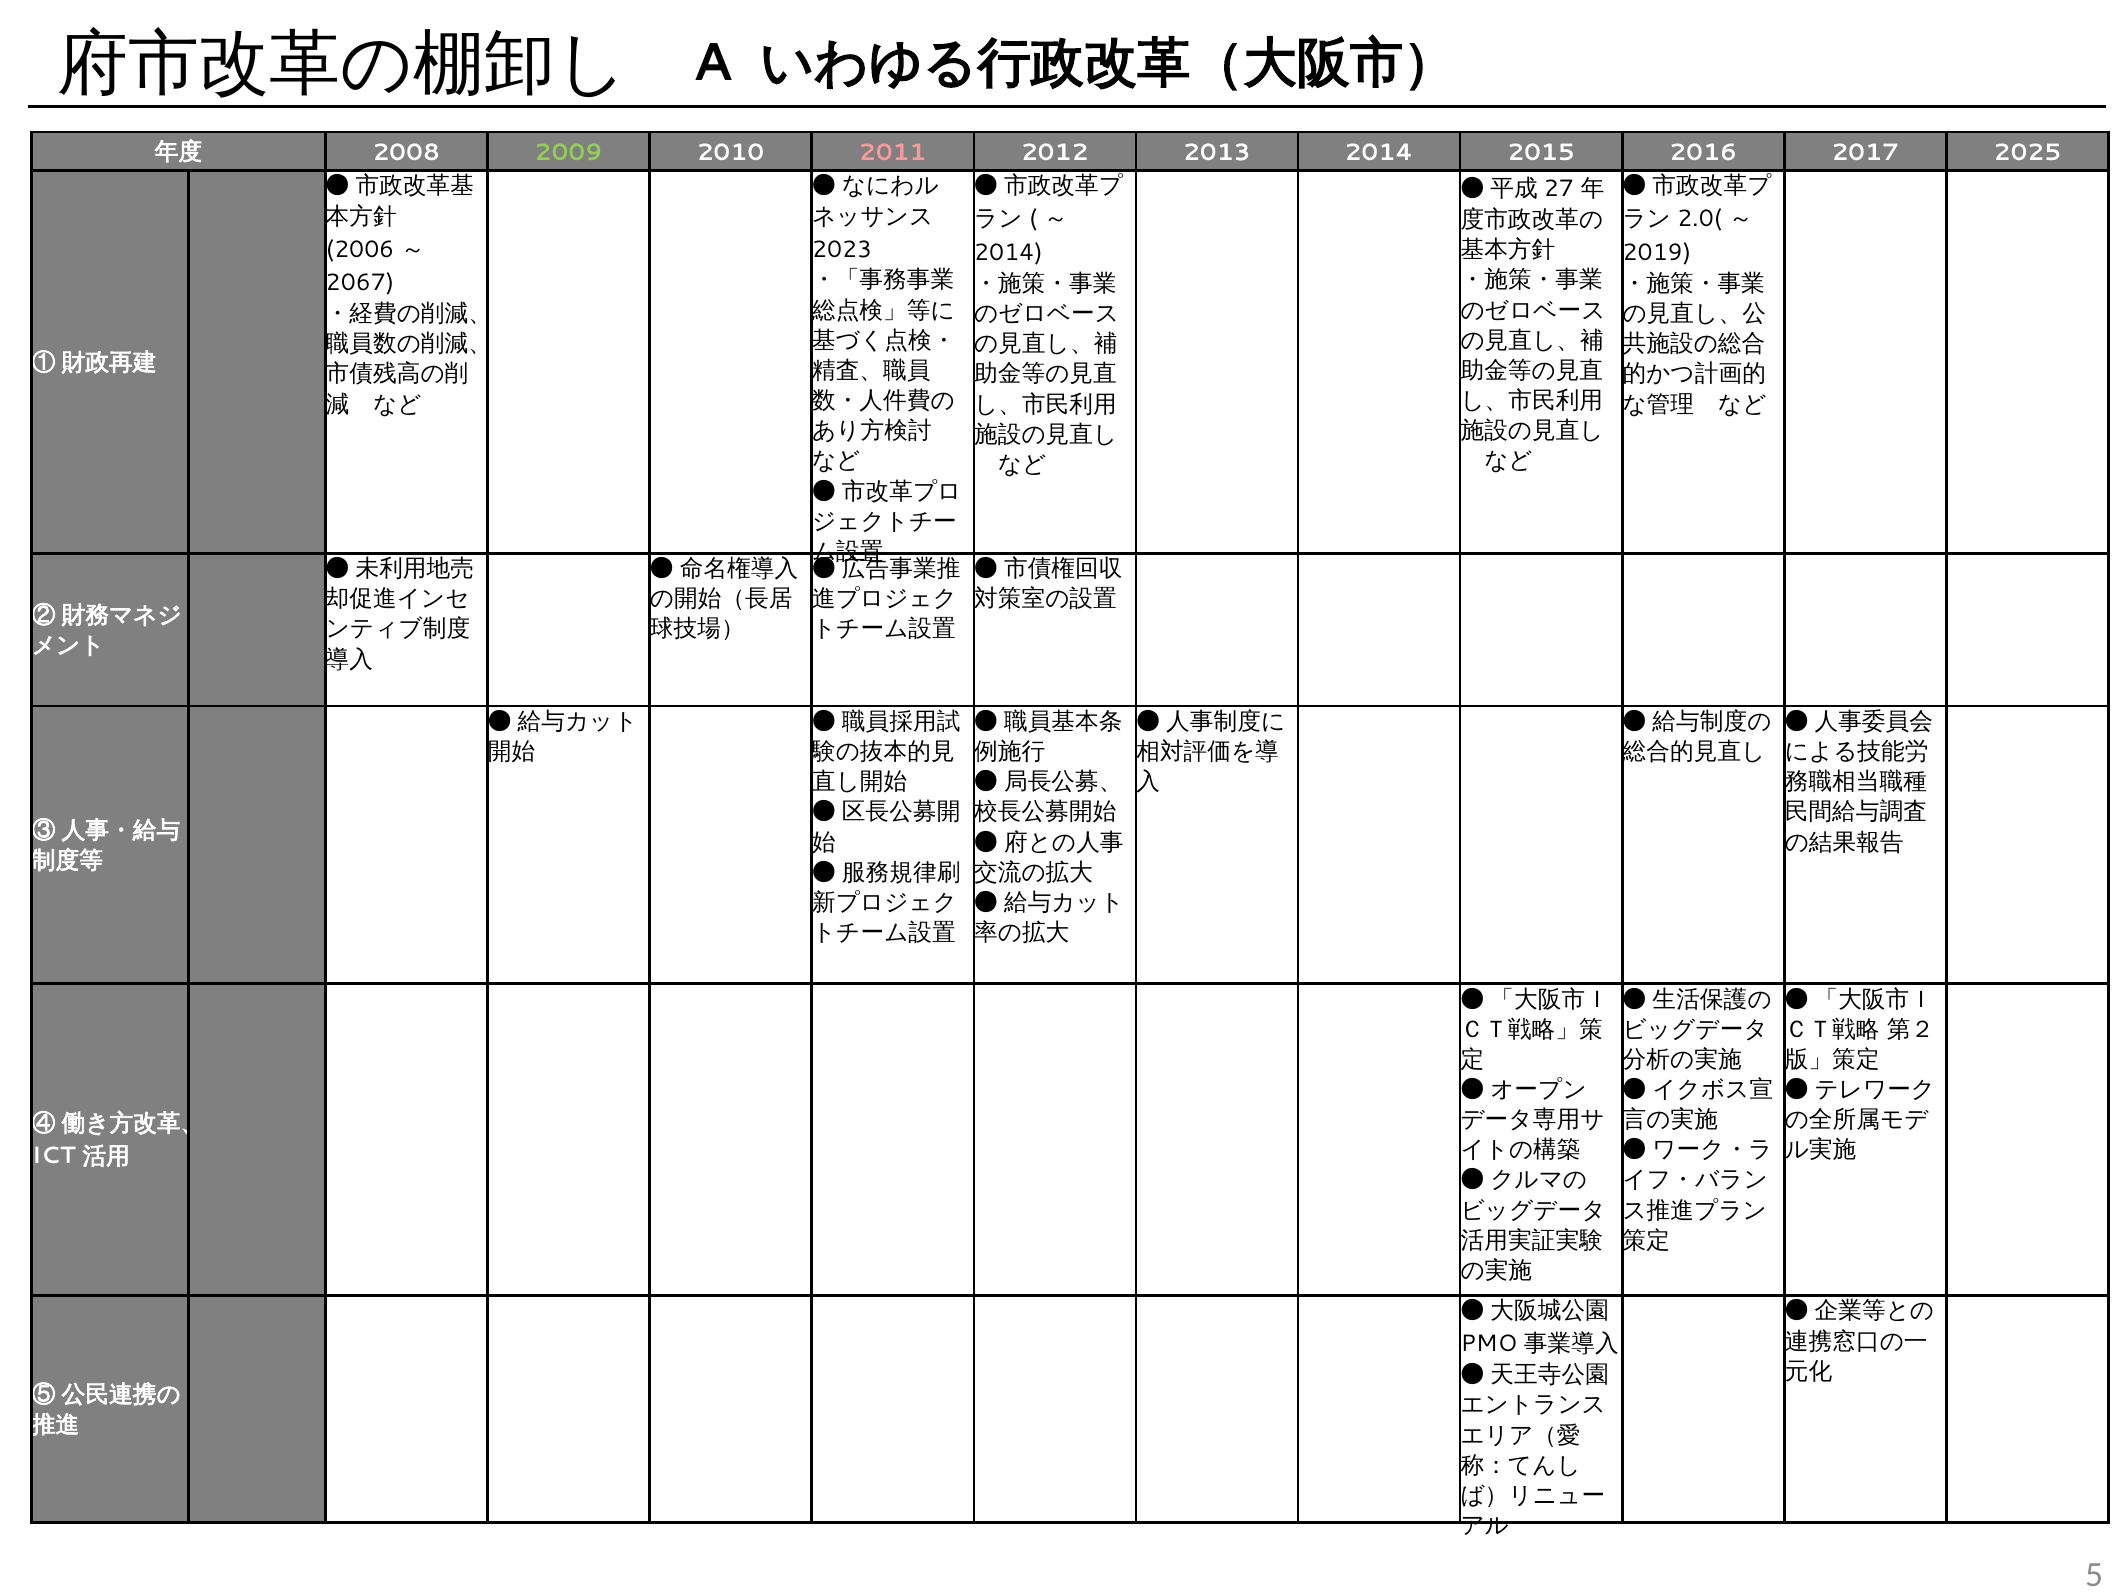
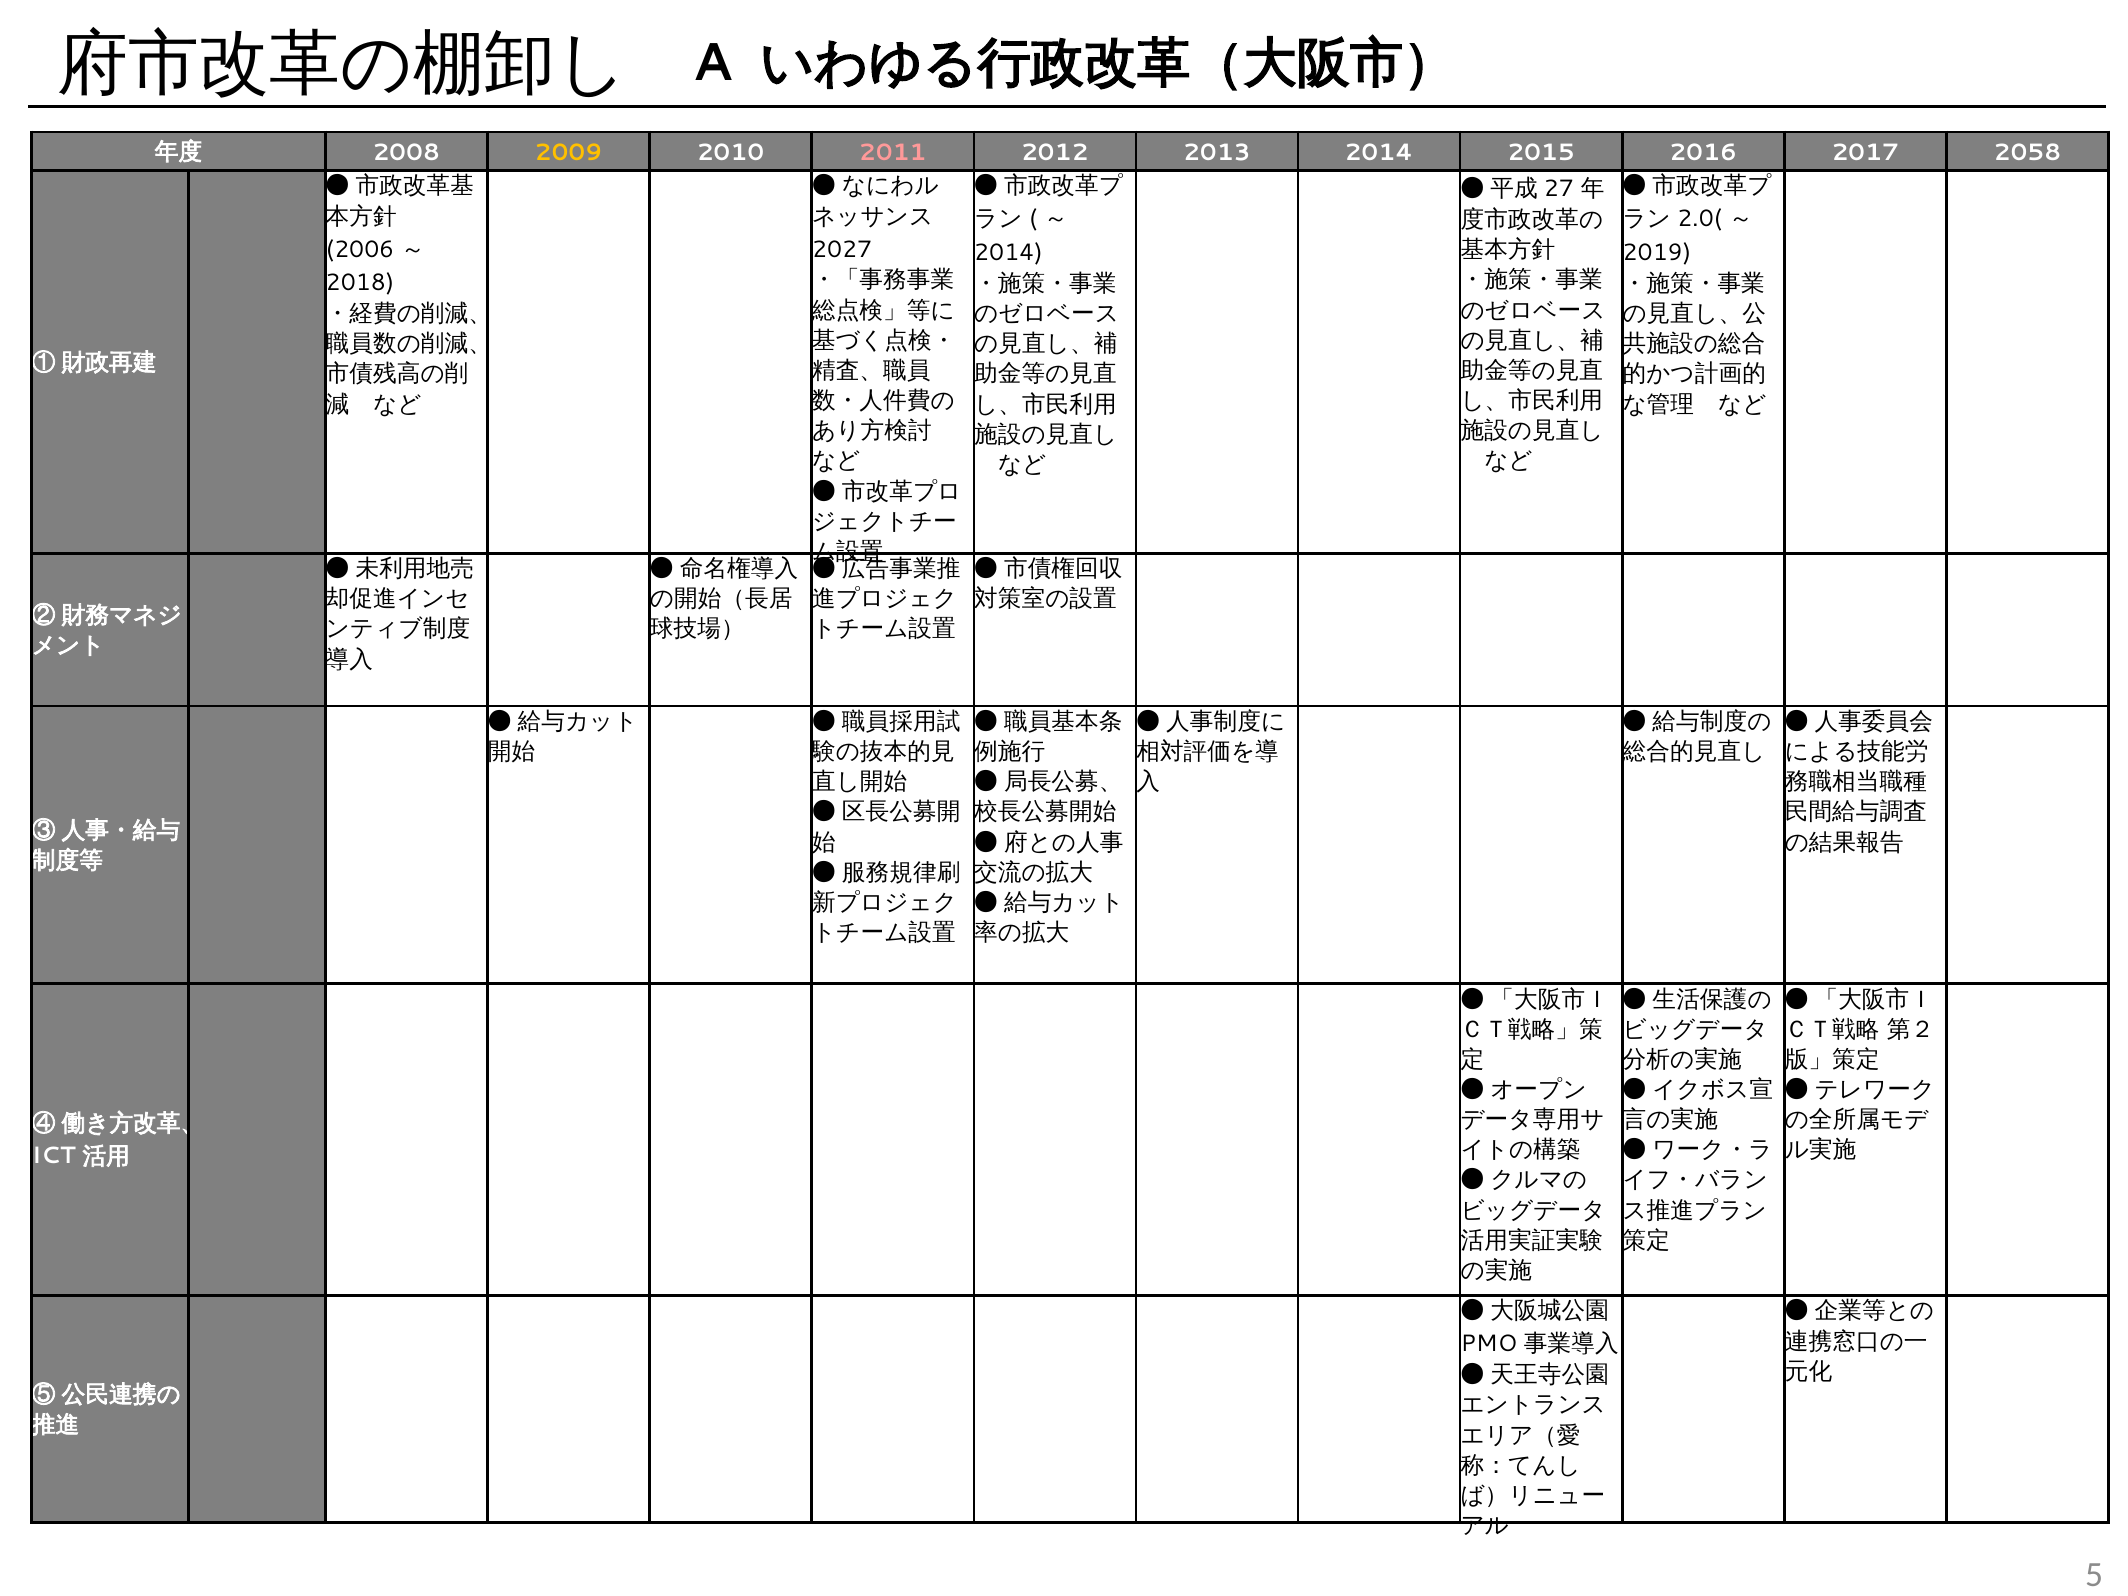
2009 colour: light green -> yellow
2025: 2025 -> 2058
2023: 2023 -> 2027
2067: 2067 -> 2018
